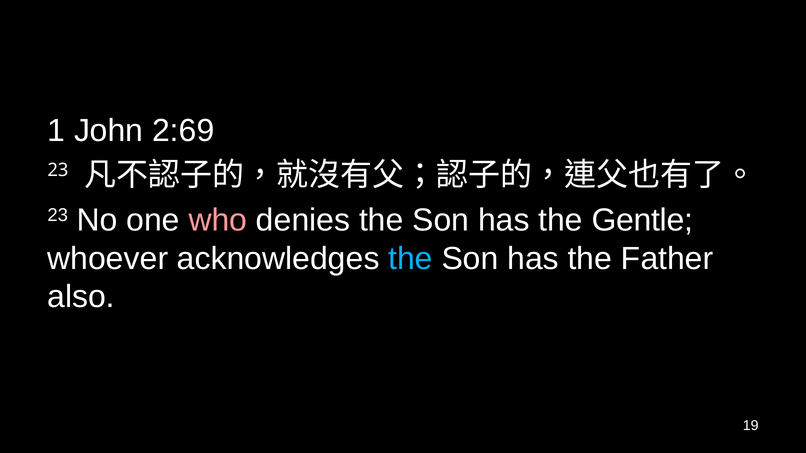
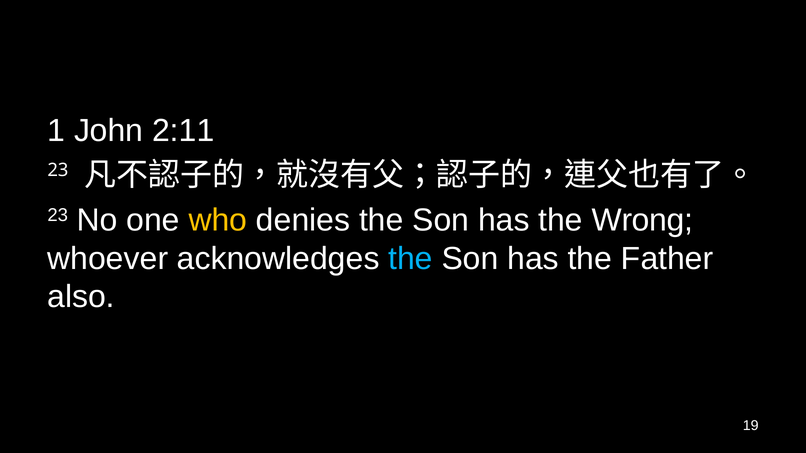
2:69: 2:69 -> 2:11
who colour: pink -> yellow
Gentle: Gentle -> Wrong
